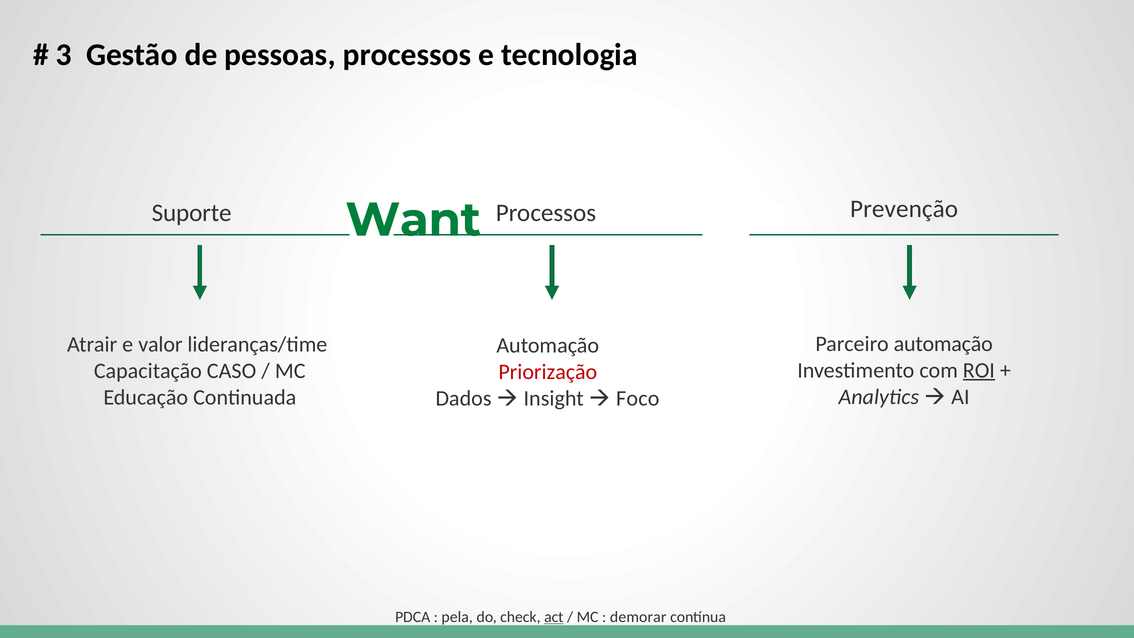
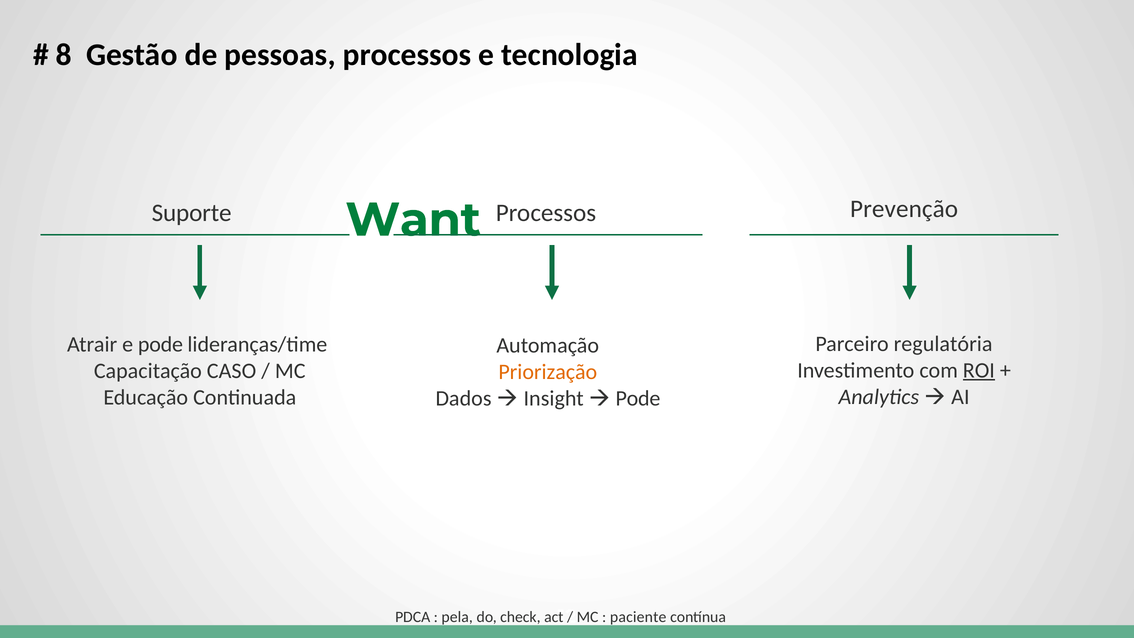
3: 3 -> 8
Parceiro automação: automação -> regulatória
e valor: valor -> pode
Priorização colour: red -> orange
Foco at (638, 399): Foco -> Pode
act underline: present -> none
demorar: demorar -> paciente
